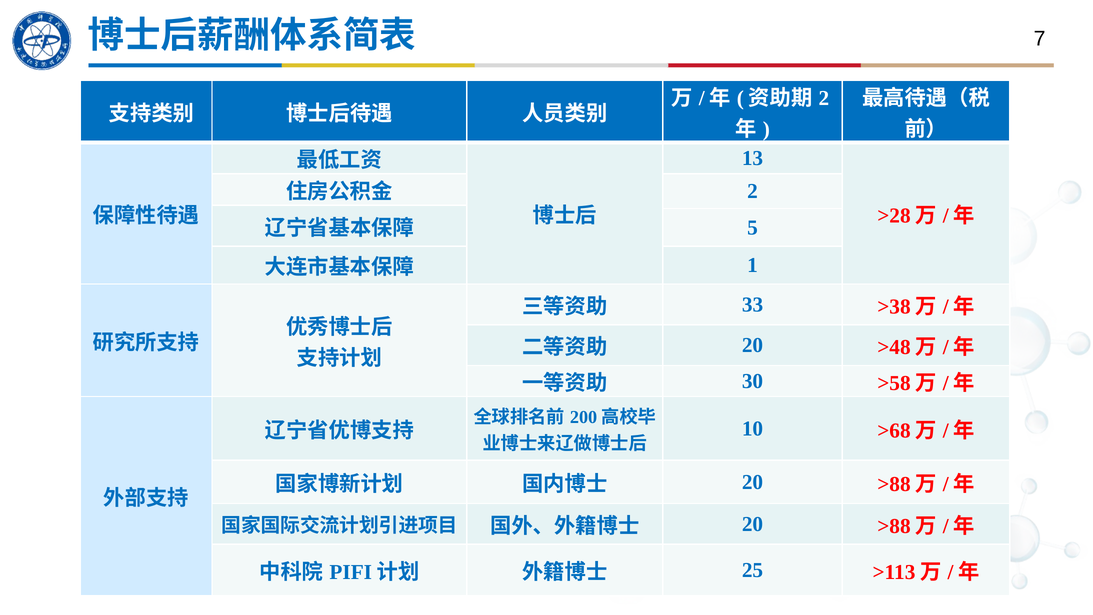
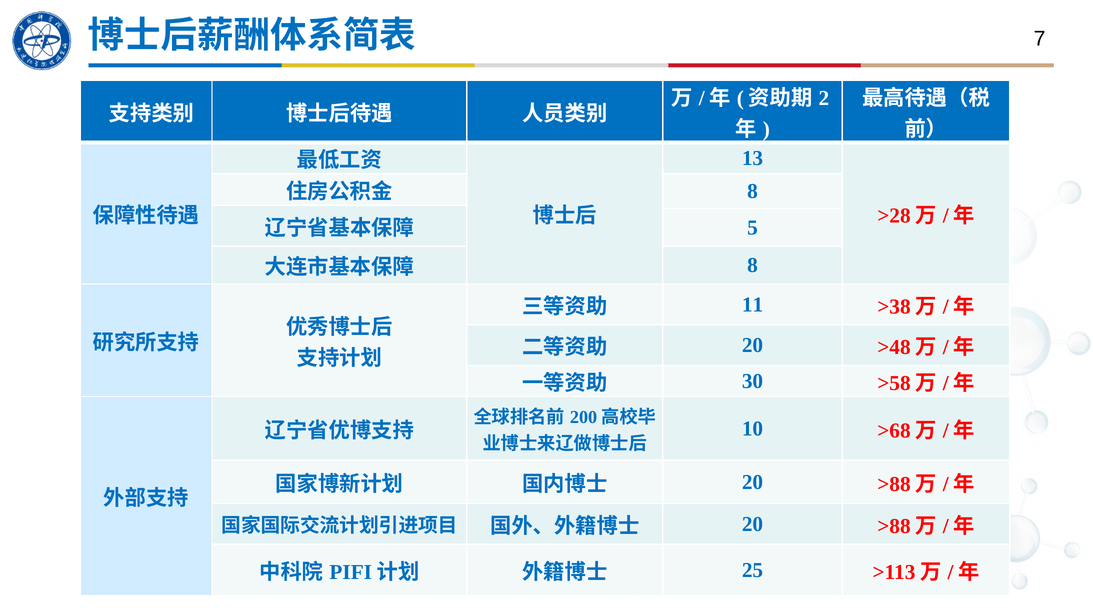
2 at (753, 191): 2 -> 8
1 at (753, 265): 1 -> 8
33: 33 -> 11
